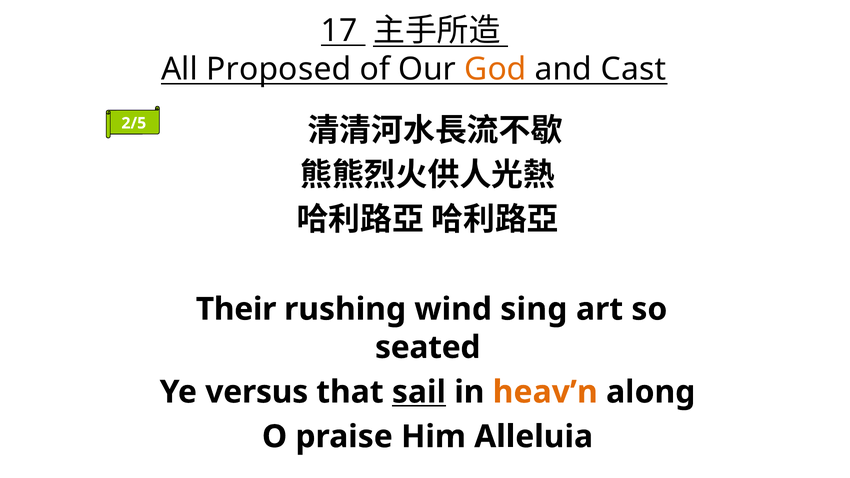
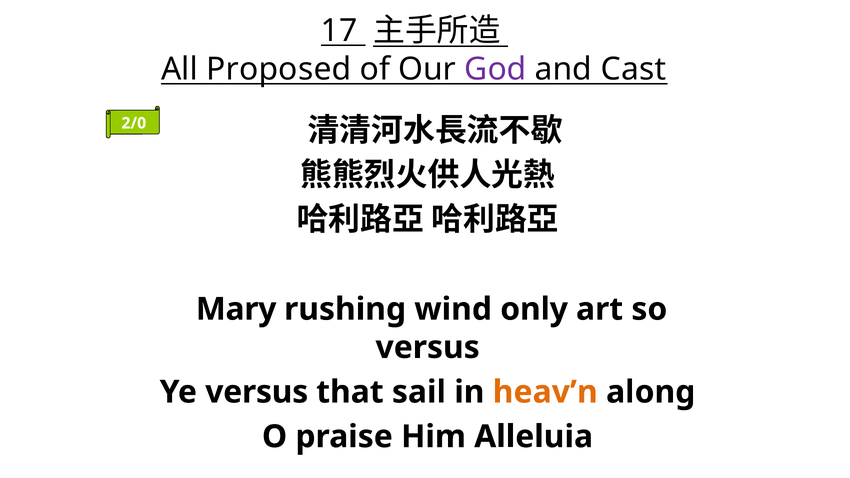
God colour: orange -> purple
2/5: 2/5 -> 2/0
Their: Their -> Mary
sing: sing -> only
seated at (428, 348): seated -> versus
sail underline: present -> none
